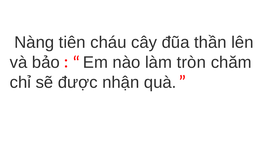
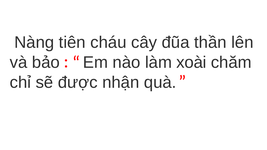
tròn: tròn -> xoài
